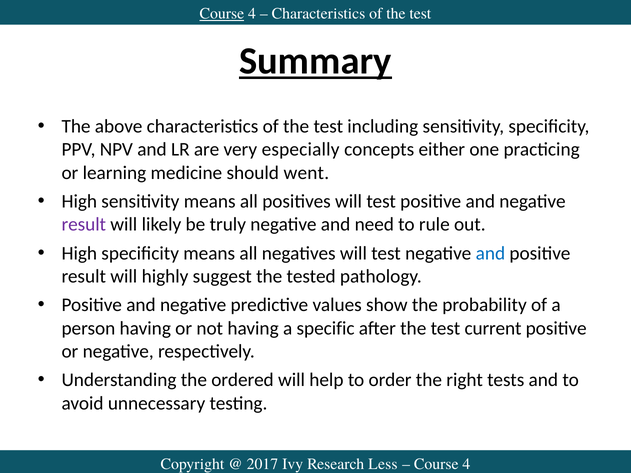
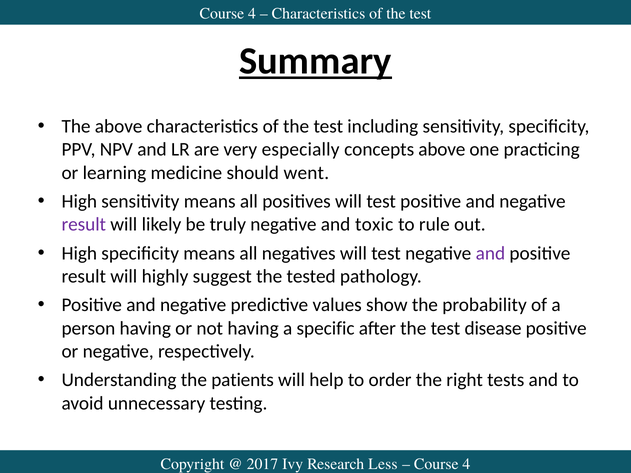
Course at (222, 14) underline: present -> none
concepts either: either -> above
need: need -> toxic
and at (490, 253) colour: blue -> purple
current: current -> disease
ordered: ordered -> patients
